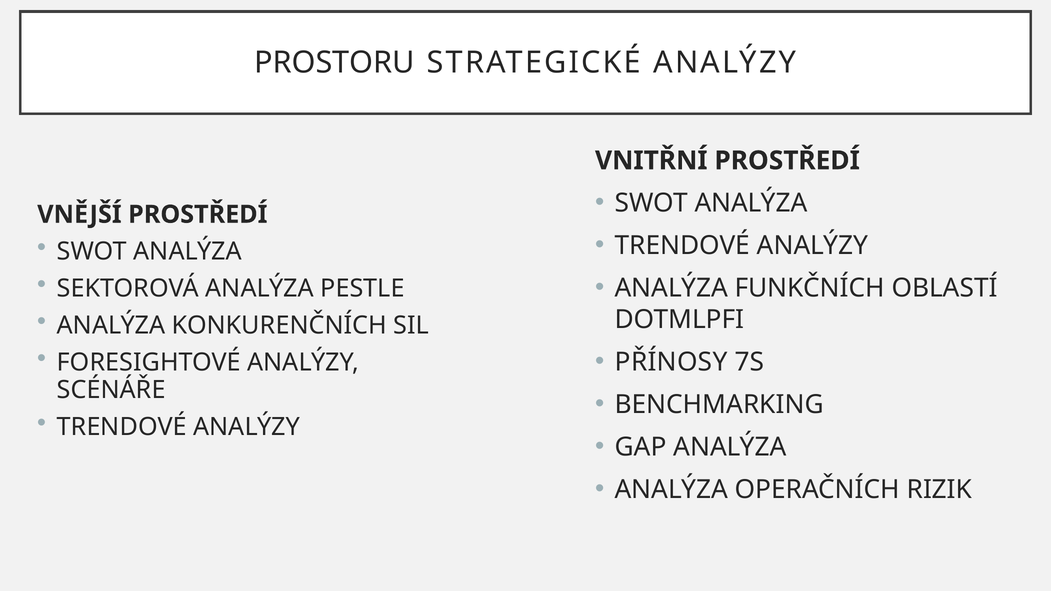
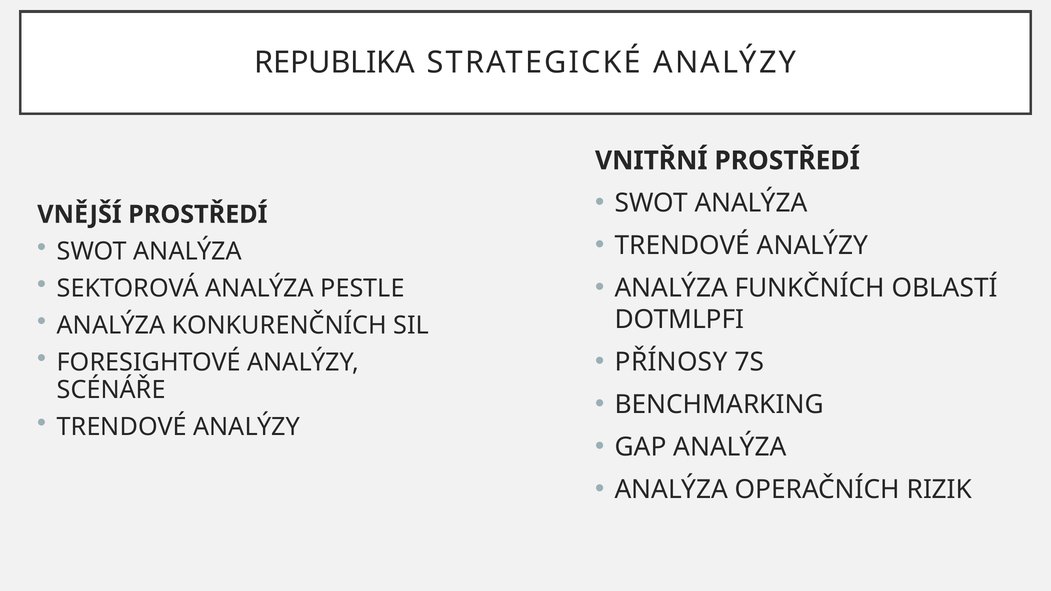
PROSTORU: PROSTORU -> REPUBLIKA
